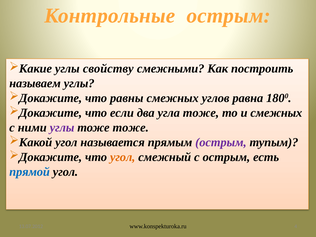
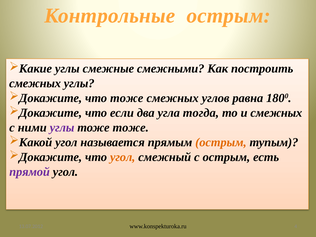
свойству: свойству -> смежные
называем at (35, 83): называем -> смежных
что равны: равны -> тоже
угла тоже: тоже -> тогда
острым at (221, 142) colour: purple -> orange
прямой colour: blue -> purple
